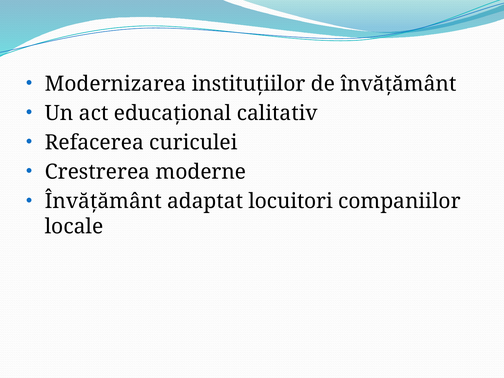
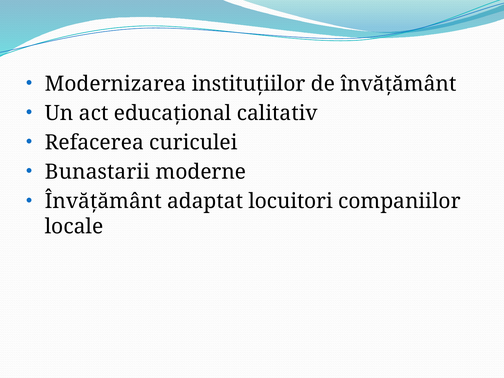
Crestrerea: Crestrerea -> Bunastarii
